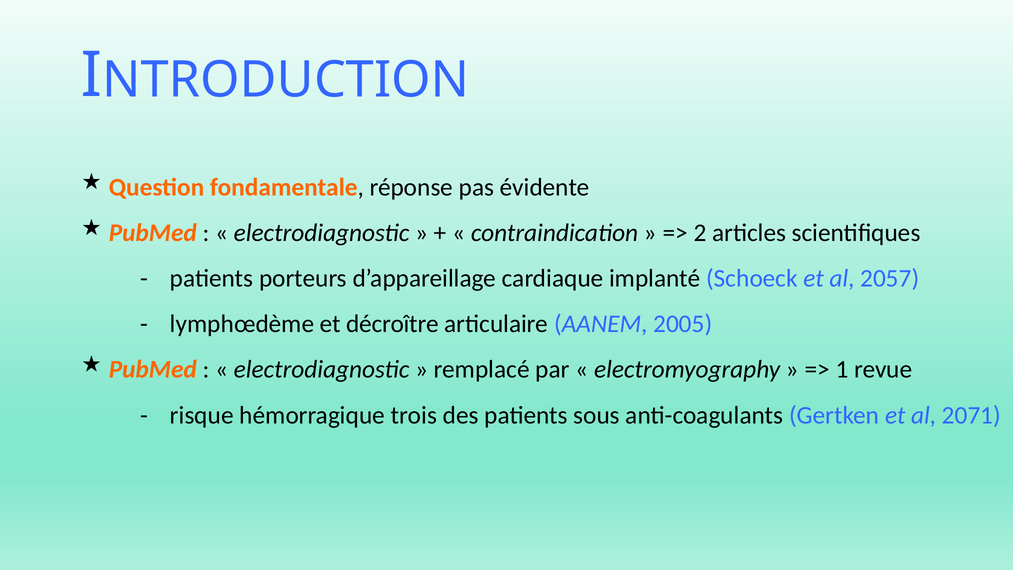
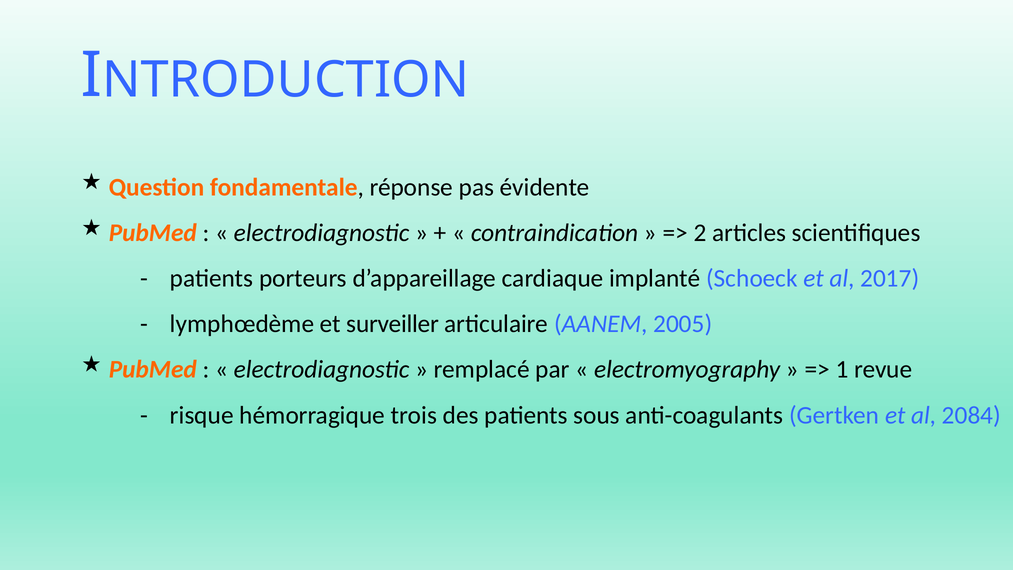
2057: 2057 -> 2017
décroître: décroître -> surveiller
2071: 2071 -> 2084
